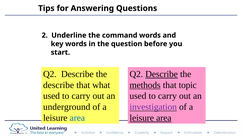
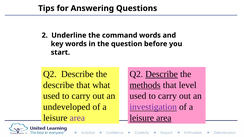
topic: topic -> level
underground: underground -> undeveloped
area at (77, 118) colour: blue -> purple
